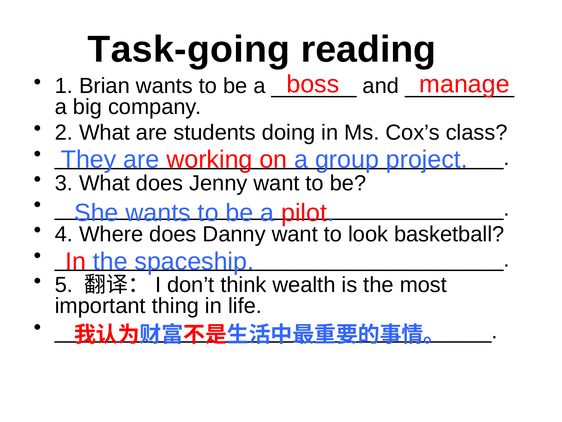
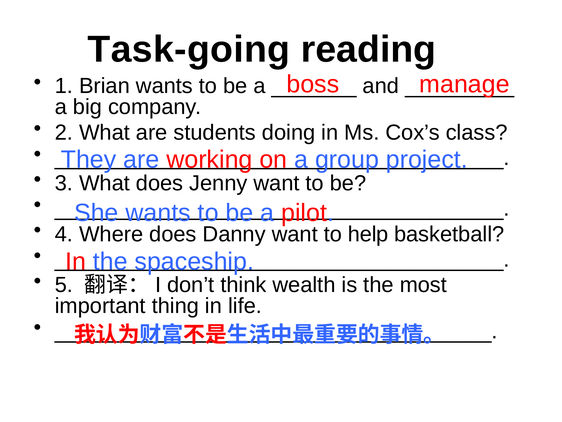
look: look -> help
